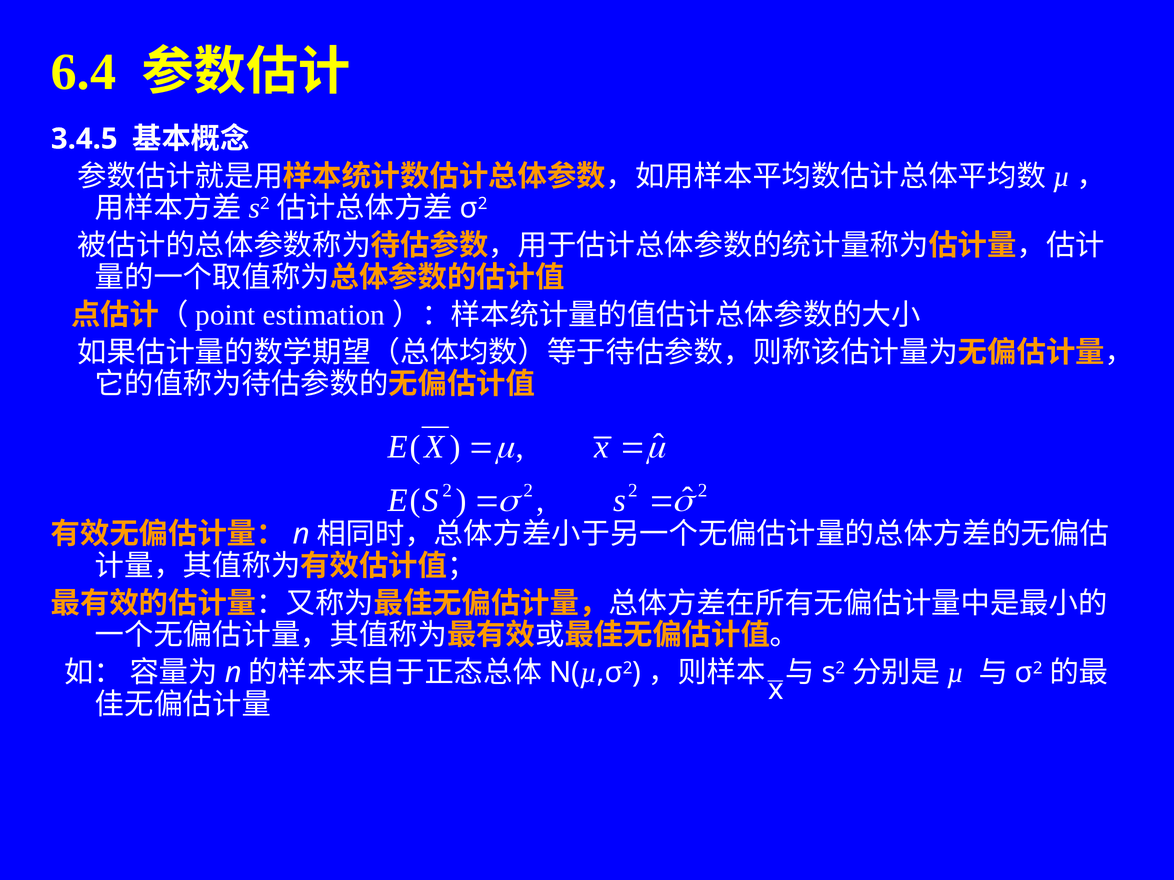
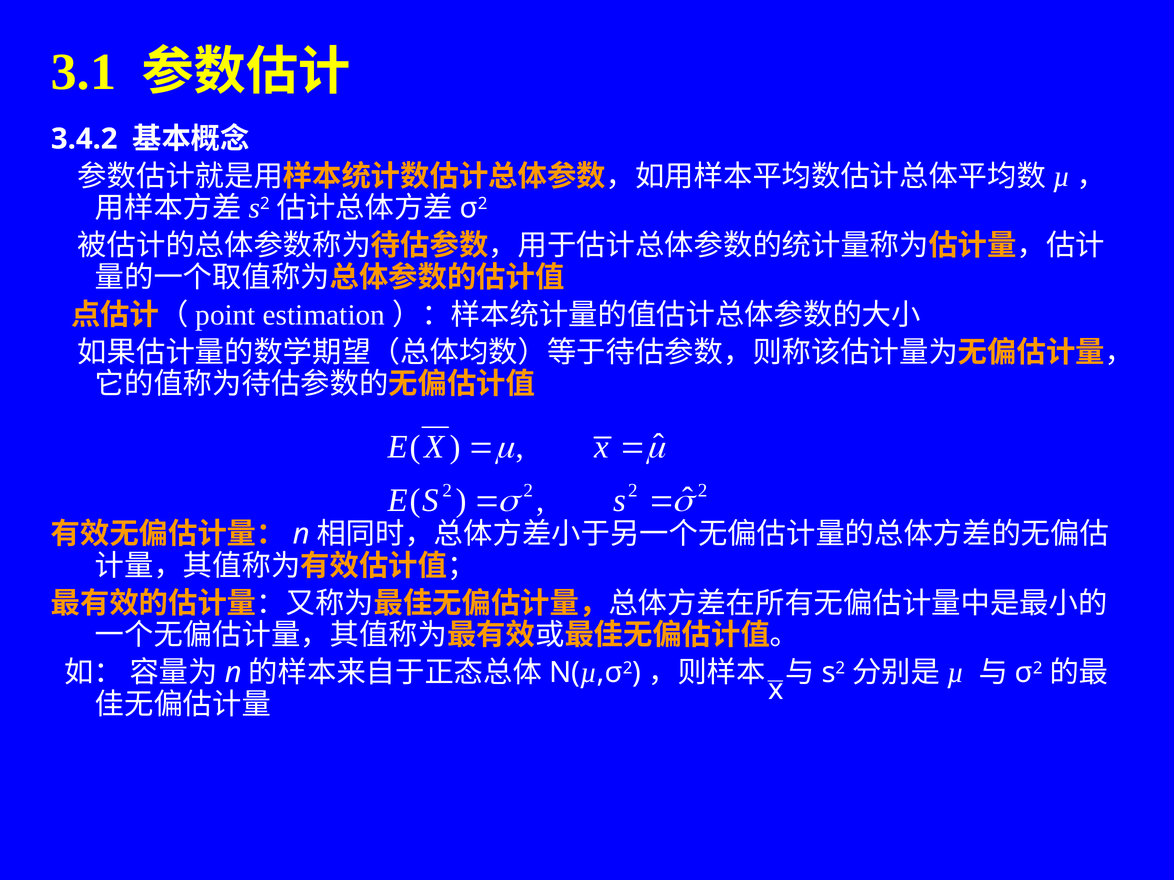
6.4: 6.4 -> 3.1
3.4.5: 3.4.5 -> 3.4.2
